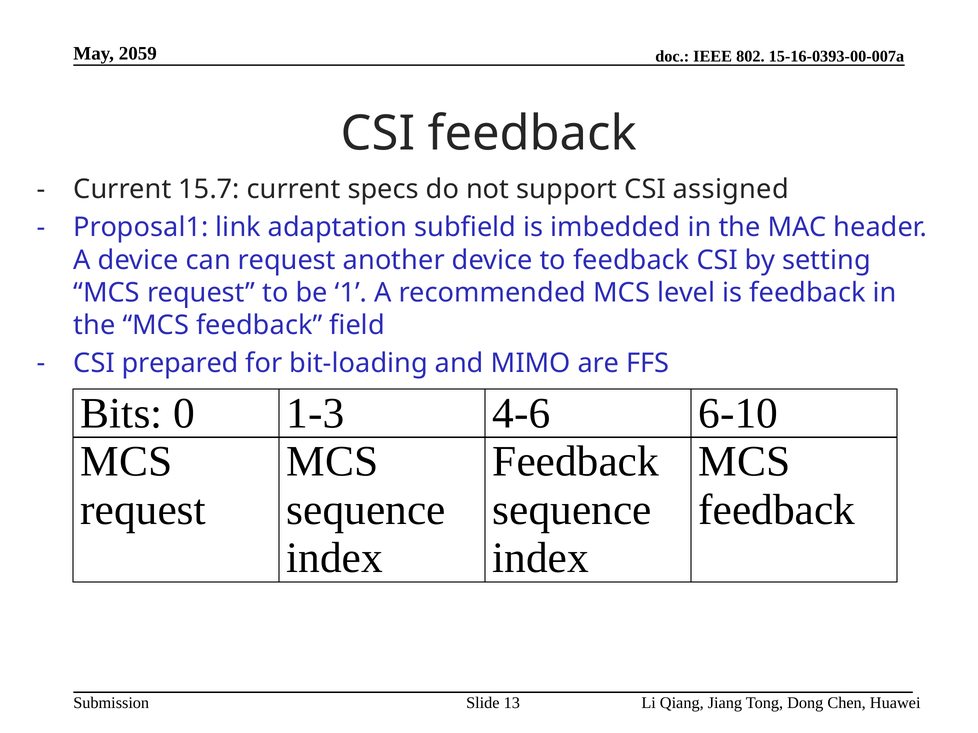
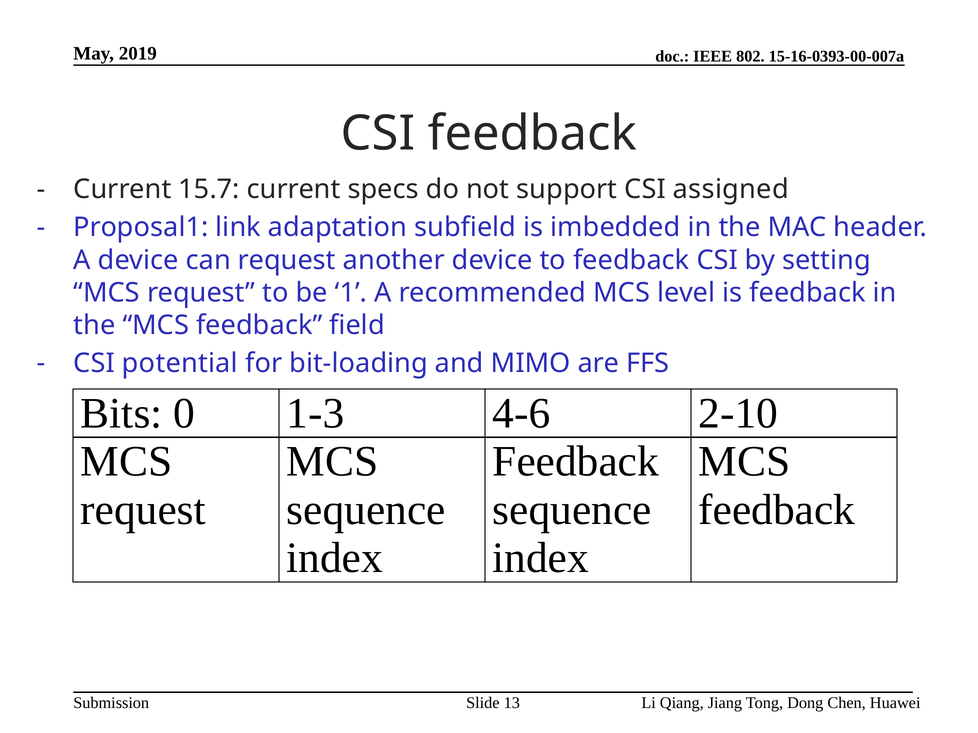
2059: 2059 -> 2019
prepared: prepared -> potential
6-10: 6-10 -> 2-10
